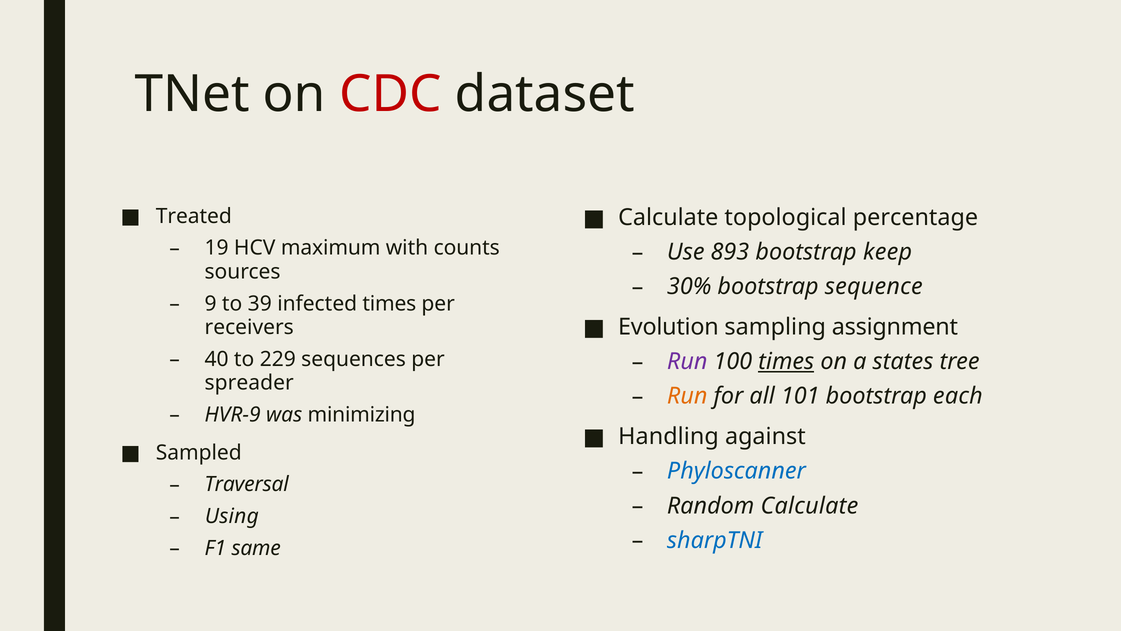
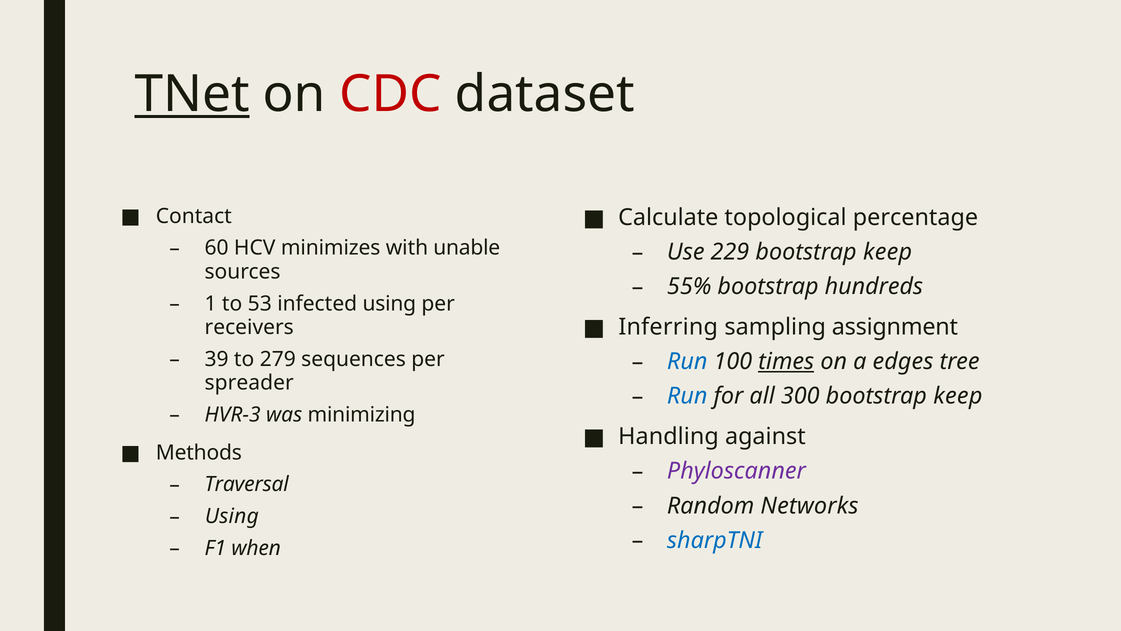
TNet underline: none -> present
Treated: Treated -> Contact
19: 19 -> 60
maximum: maximum -> minimizes
counts: counts -> unable
893: 893 -> 229
30%: 30% -> 55%
sequence: sequence -> hundreds
9: 9 -> 1
39: 39 -> 53
infected times: times -> using
Evolution: Evolution -> Inferring
40: 40 -> 39
229: 229 -> 279
Run at (687, 361) colour: purple -> blue
states: states -> edges
Run at (687, 396) colour: orange -> blue
101: 101 -> 300
each at (958, 396): each -> keep
HVR-9: HVR-9 -> HVR-3
Sampled: Sampled -> Methods
Phyloscanner colour: blue -> purple
Random Calculate: Calculate -> Networks
same: same -> when
